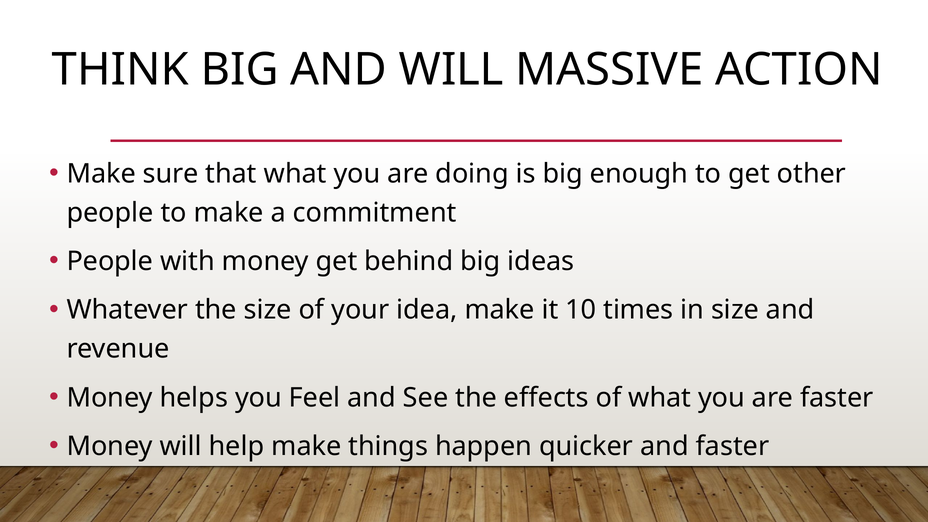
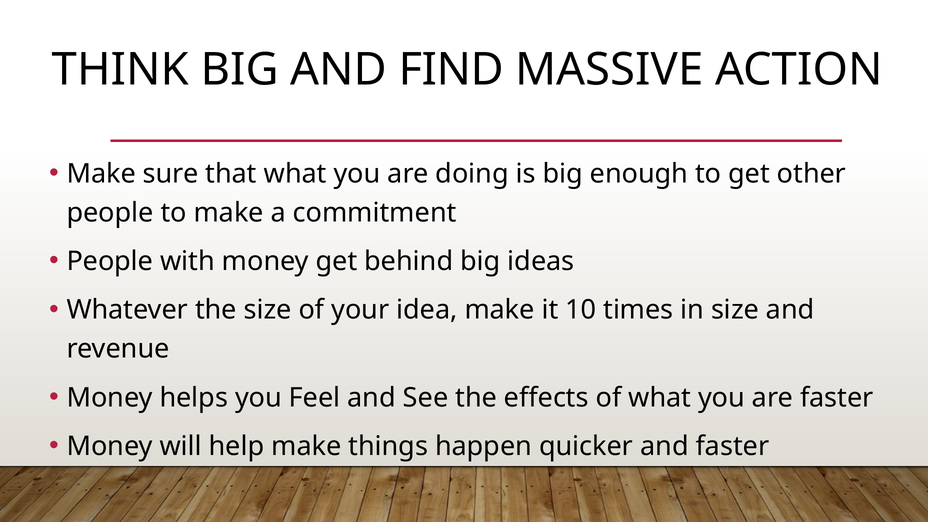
AND WILL: WILL -> FIND
